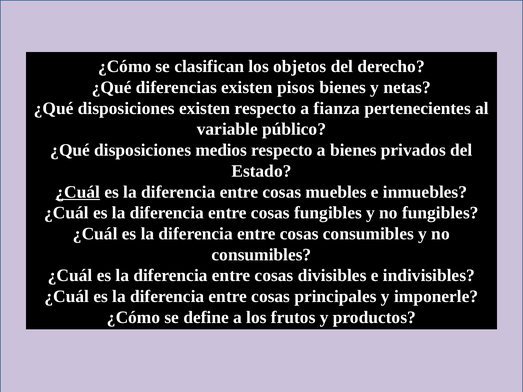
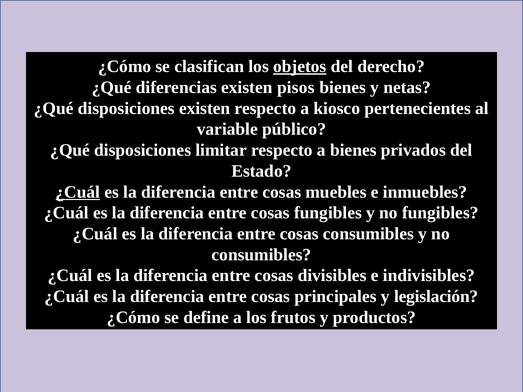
objetos underline: none -> present
fianza: fianza -> kiosco
medios: medios -> limitar
imponerle: imponerle -> legislación
